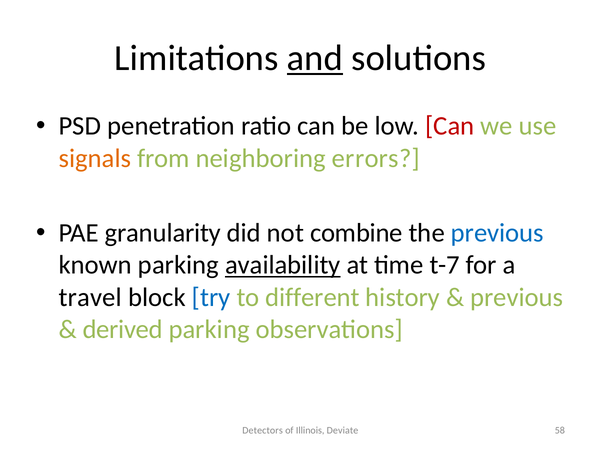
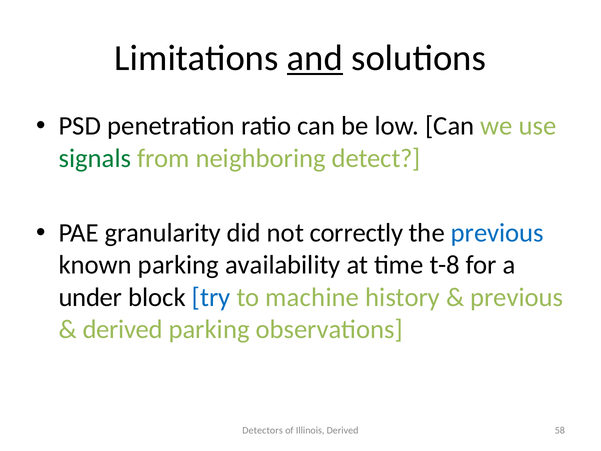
Can at (450, 126) colour: red -> black
signals colour: orange -> green
errors: errors -> detect
combine: combine -> correctly
availability underline: present -> none
t-7: t-7 -> t-8
travel: travel -> under
different: different -> machine
Illinois Deviate: Deviate -> Derived
